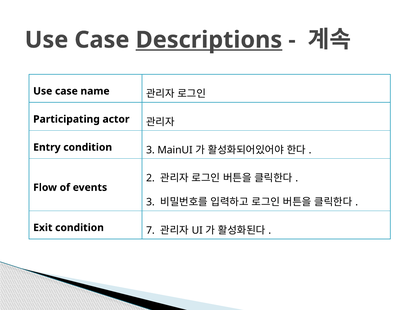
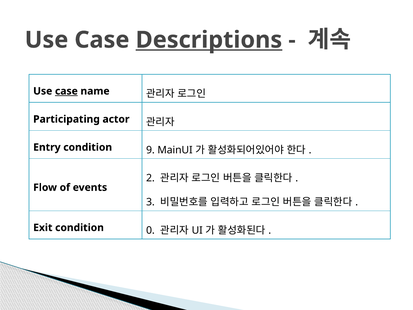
case at (66, 91) underline: none -> present
condition 3: 3 -> 9
7: 7 -> 0
